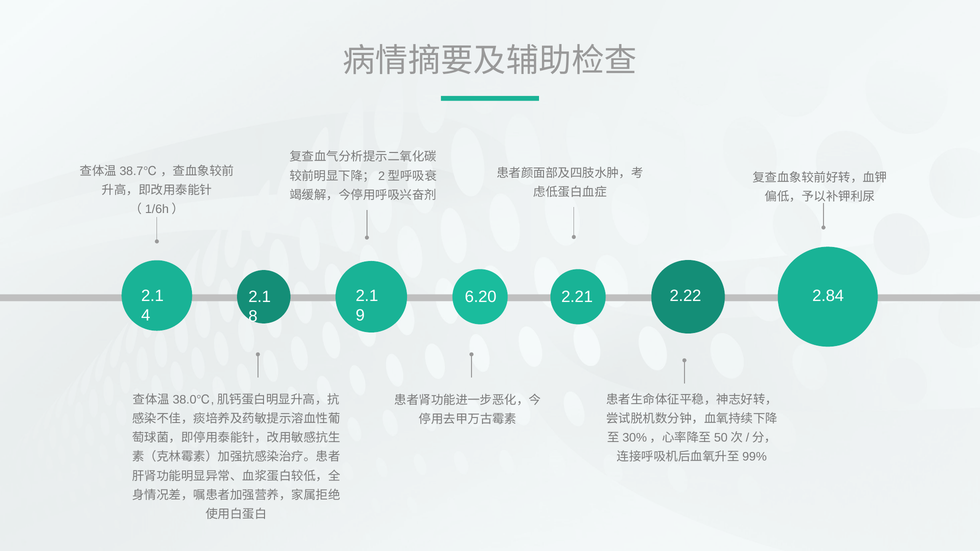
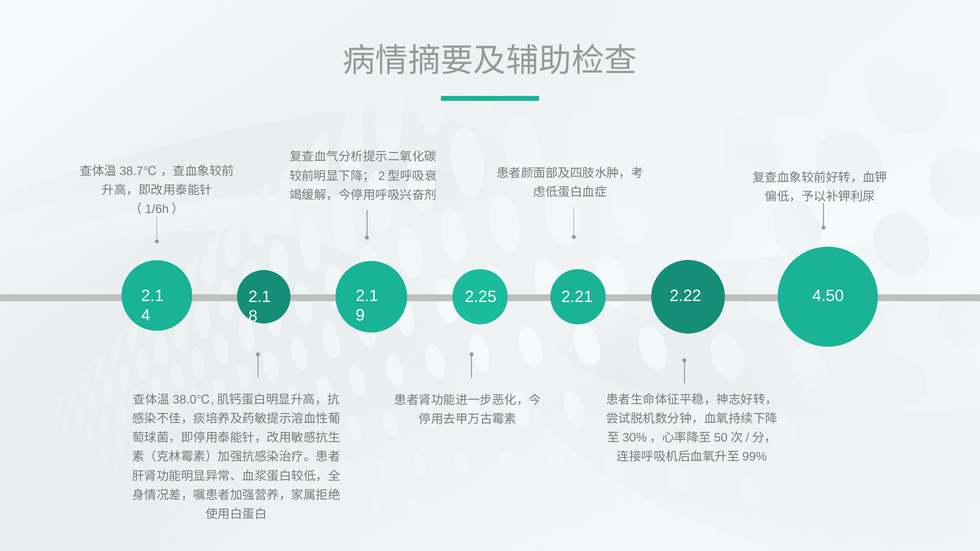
6.20: 6.20 -> 2.25
2.84: 2.84 -> 4.50
